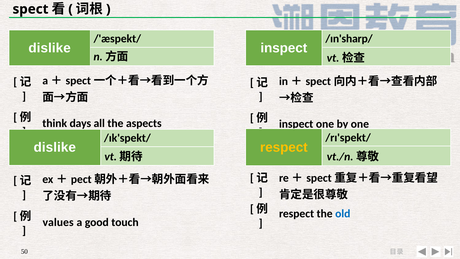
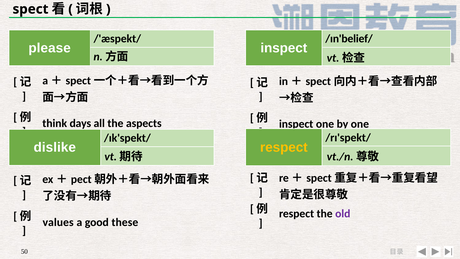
/ɪn'sharp/: /ɪn'sharp/ -> /ɪn'belief/
dislike at (50, 48): dislike -> please
old colour: blue -> purple
touch: touch -> these
